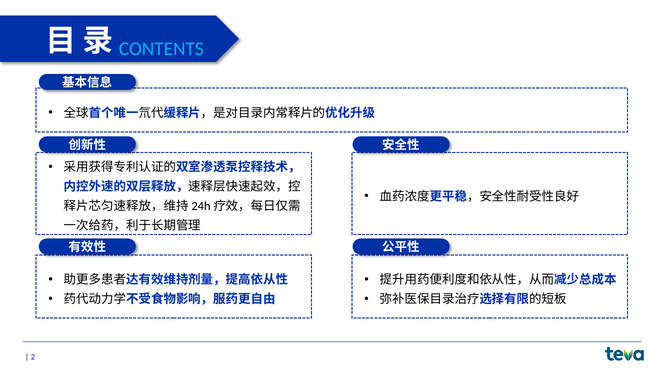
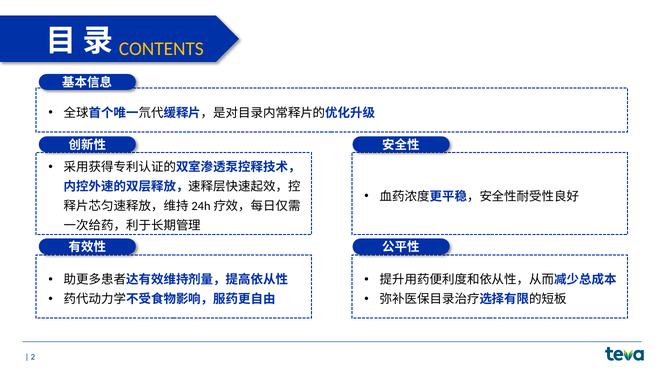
CONTENTS colour: light blue -> yellow
